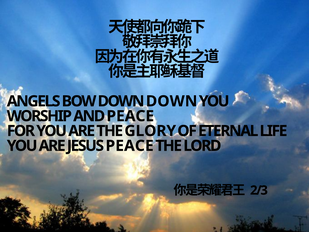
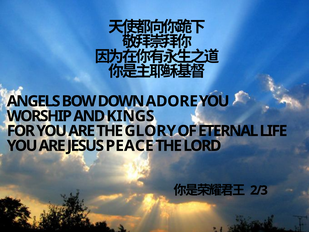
DOWN DOWN: DOWN -> ADORE
AND PEACE: PEACE -> KINGS
